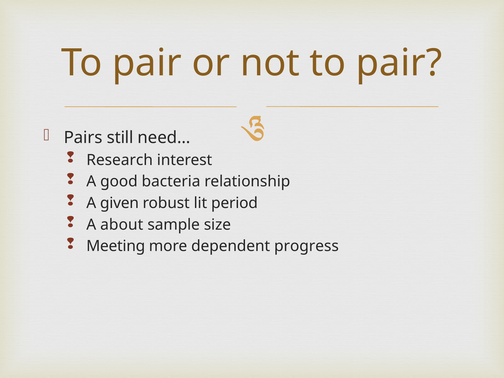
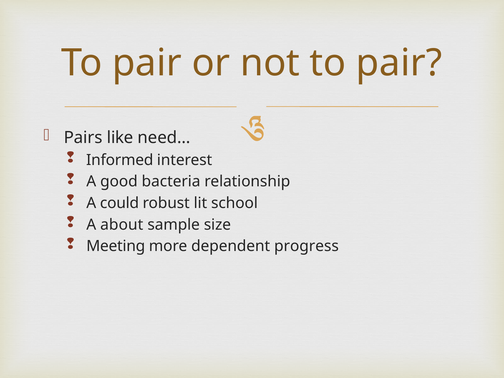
still: still -> like
Research: Research -> Informed
given: given -> could
period: period -> school
